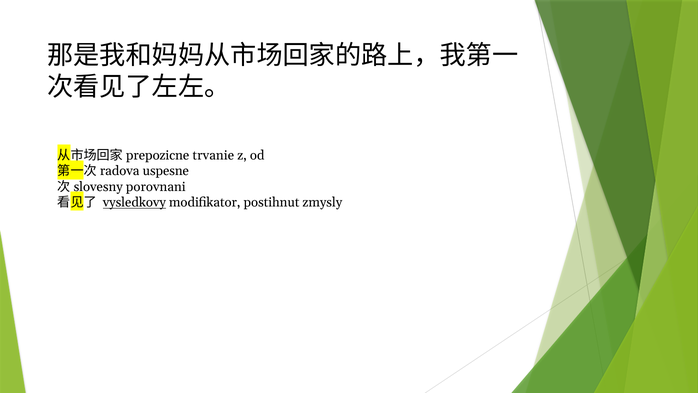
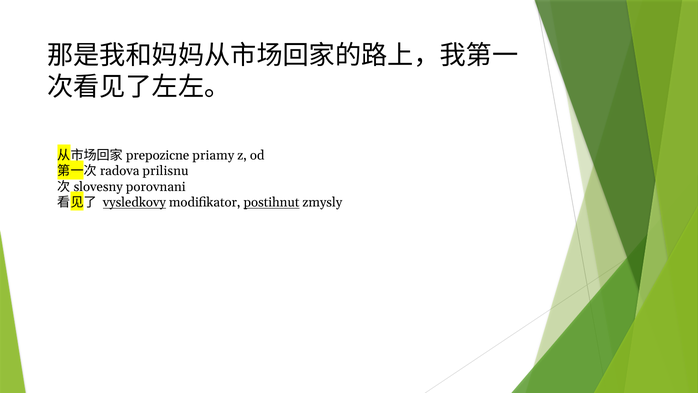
trvanie: trvanie -> priamy
uspesne: uspesne -> prilisnu
postihnut underline: none -> present
